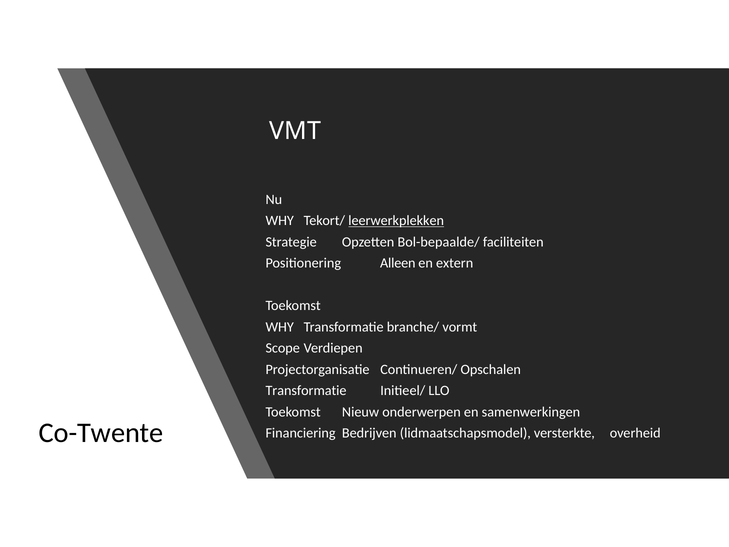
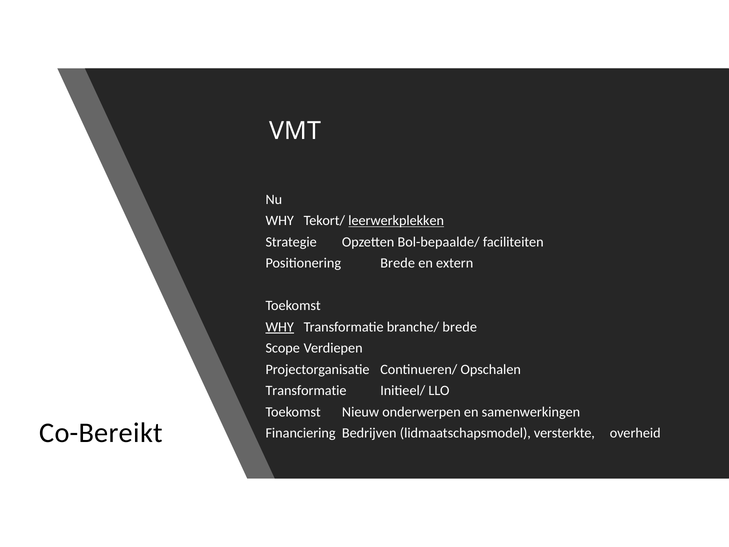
Positionering Alleen: Alleen -> Brede
WHY at (280, 327) underline: none -> present
branche/ vormt: vormt -> brede
Co-Twente: Co-Twente -> Co-Bereikt
